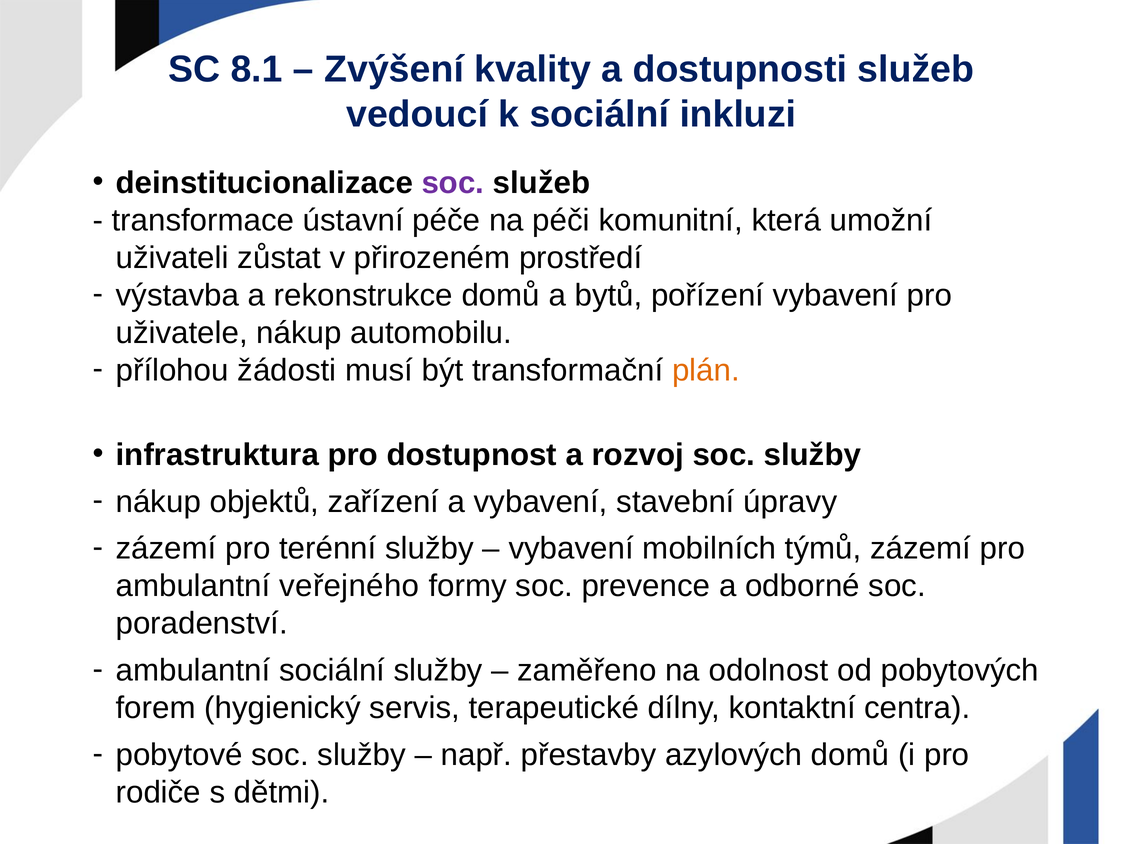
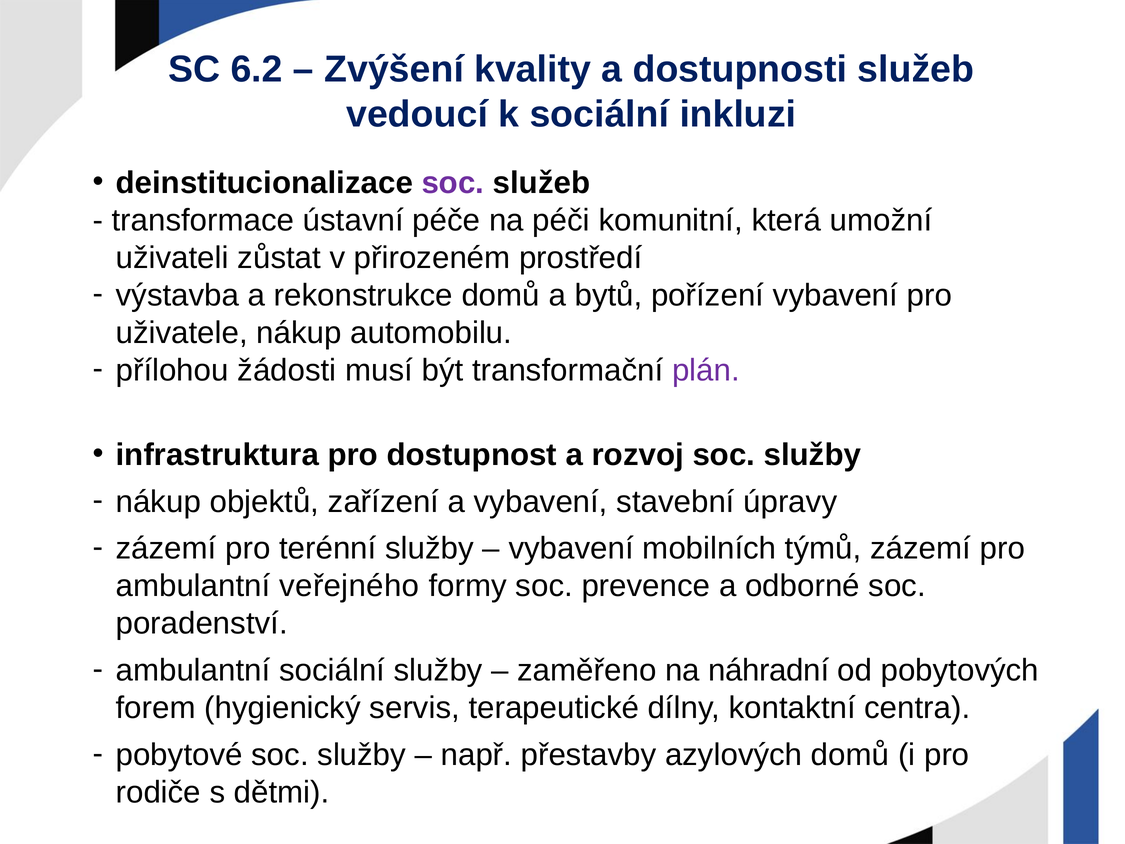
8.1: 8.1 -> 6.2
plán colour: orange -> purple
odolnost: odolnost -> náhradní
